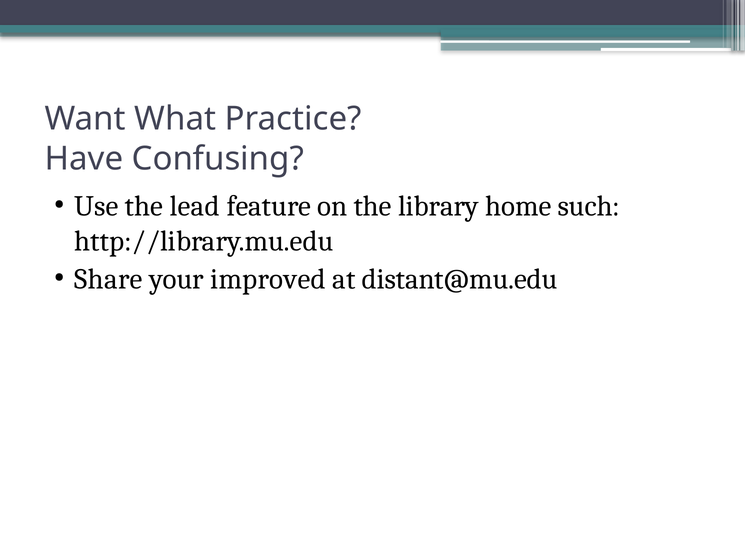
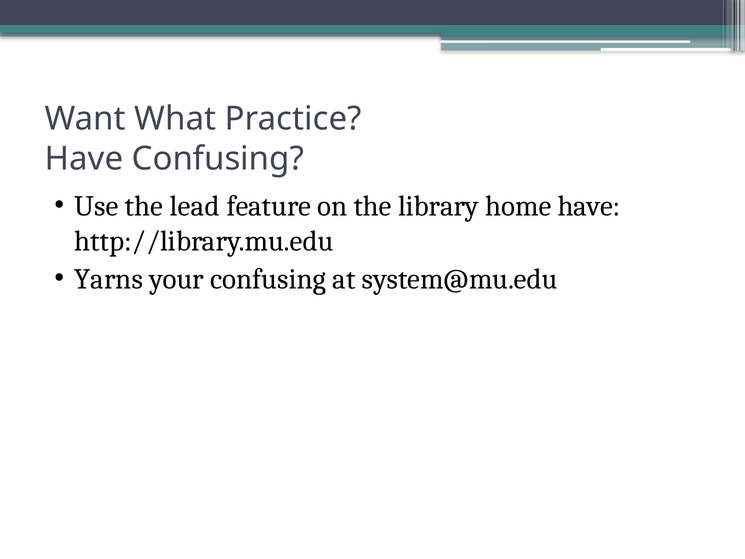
home such: such -> have
Share: Share -> Yarns
your improved: improved -> confusing
distant@mu.edu: distant@mu.edu -> system@mu.edu
